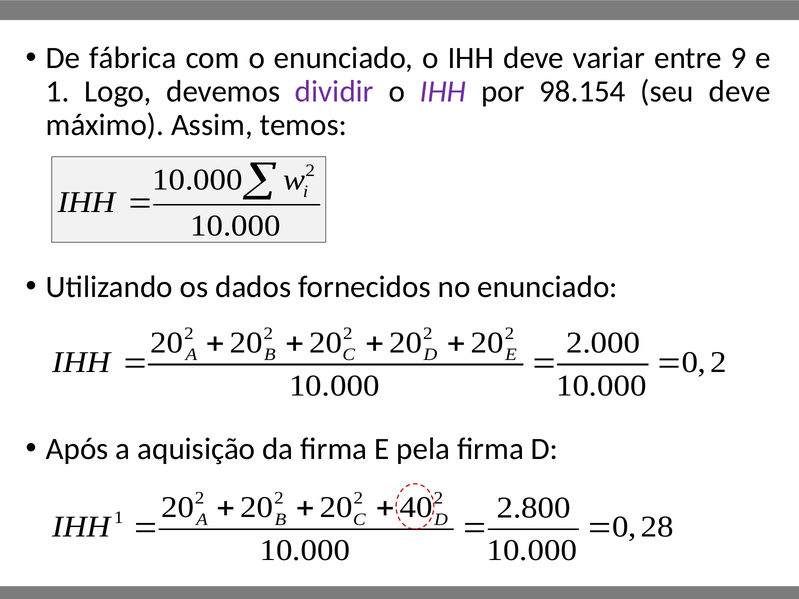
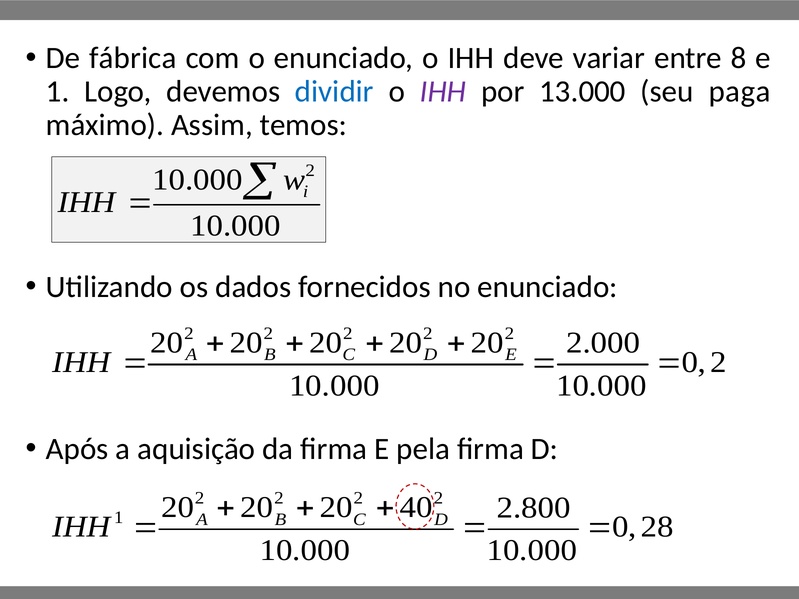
9: 9 -> 8
dividir colour: purple -> blue
98.154: 98.154 -> 13.000
seu deve: deve -> paga
